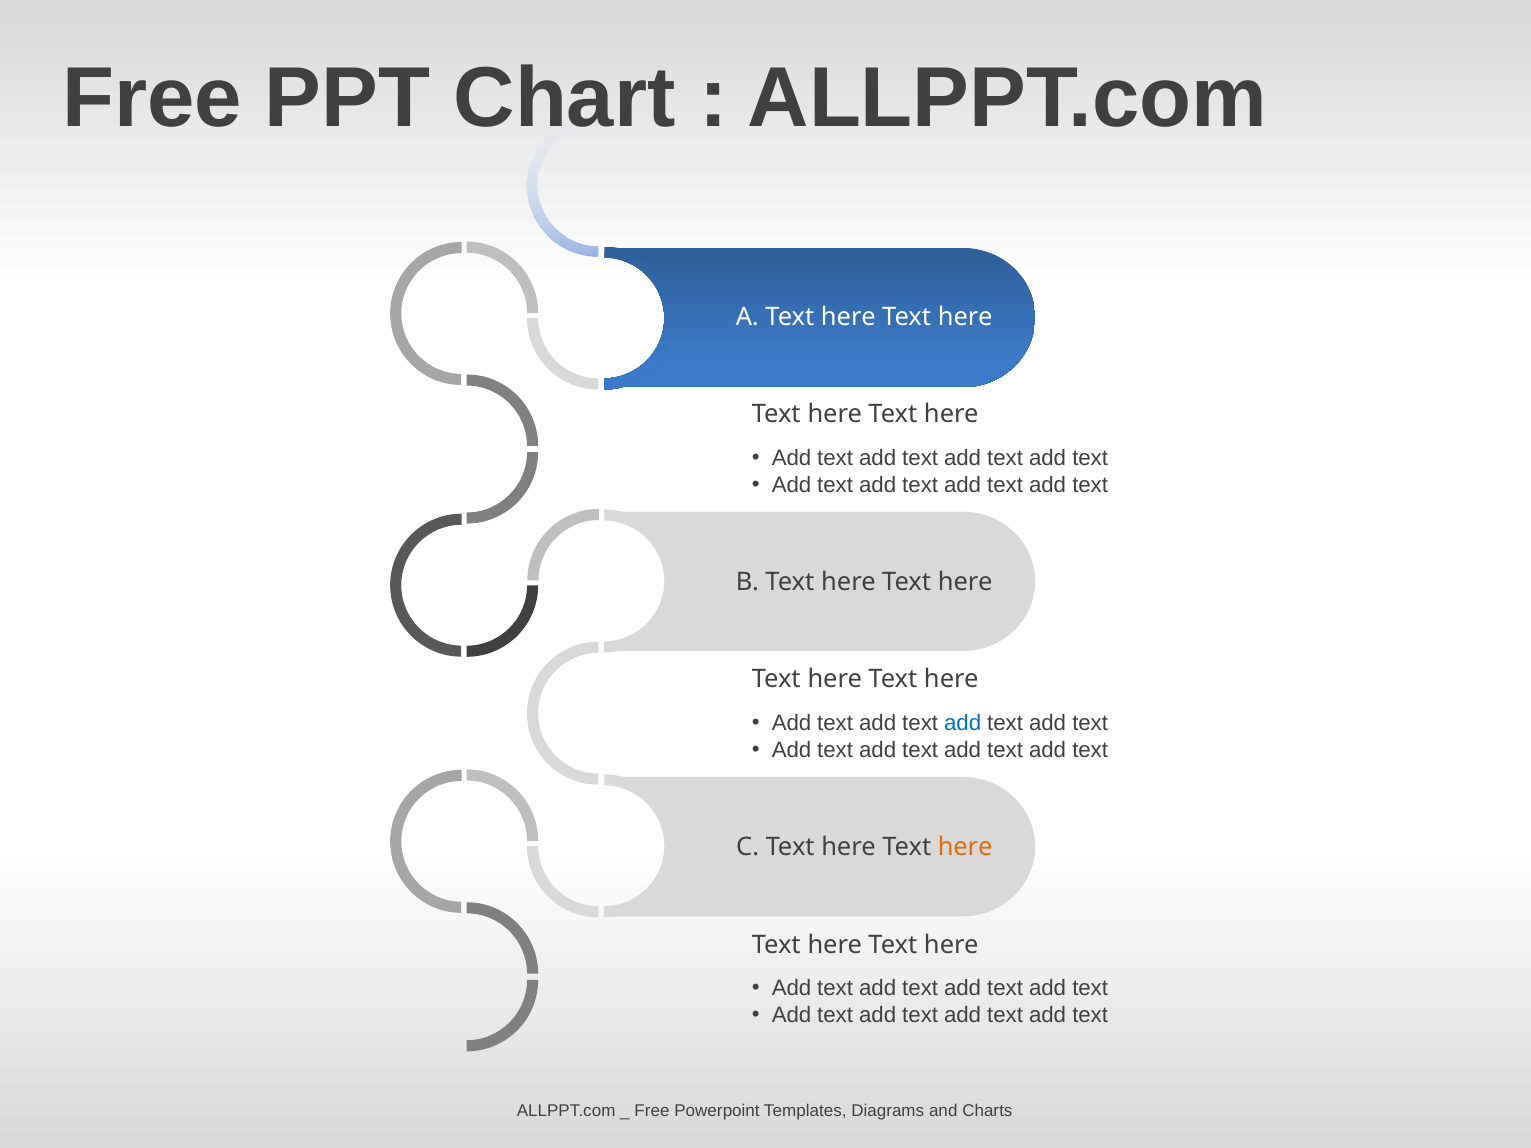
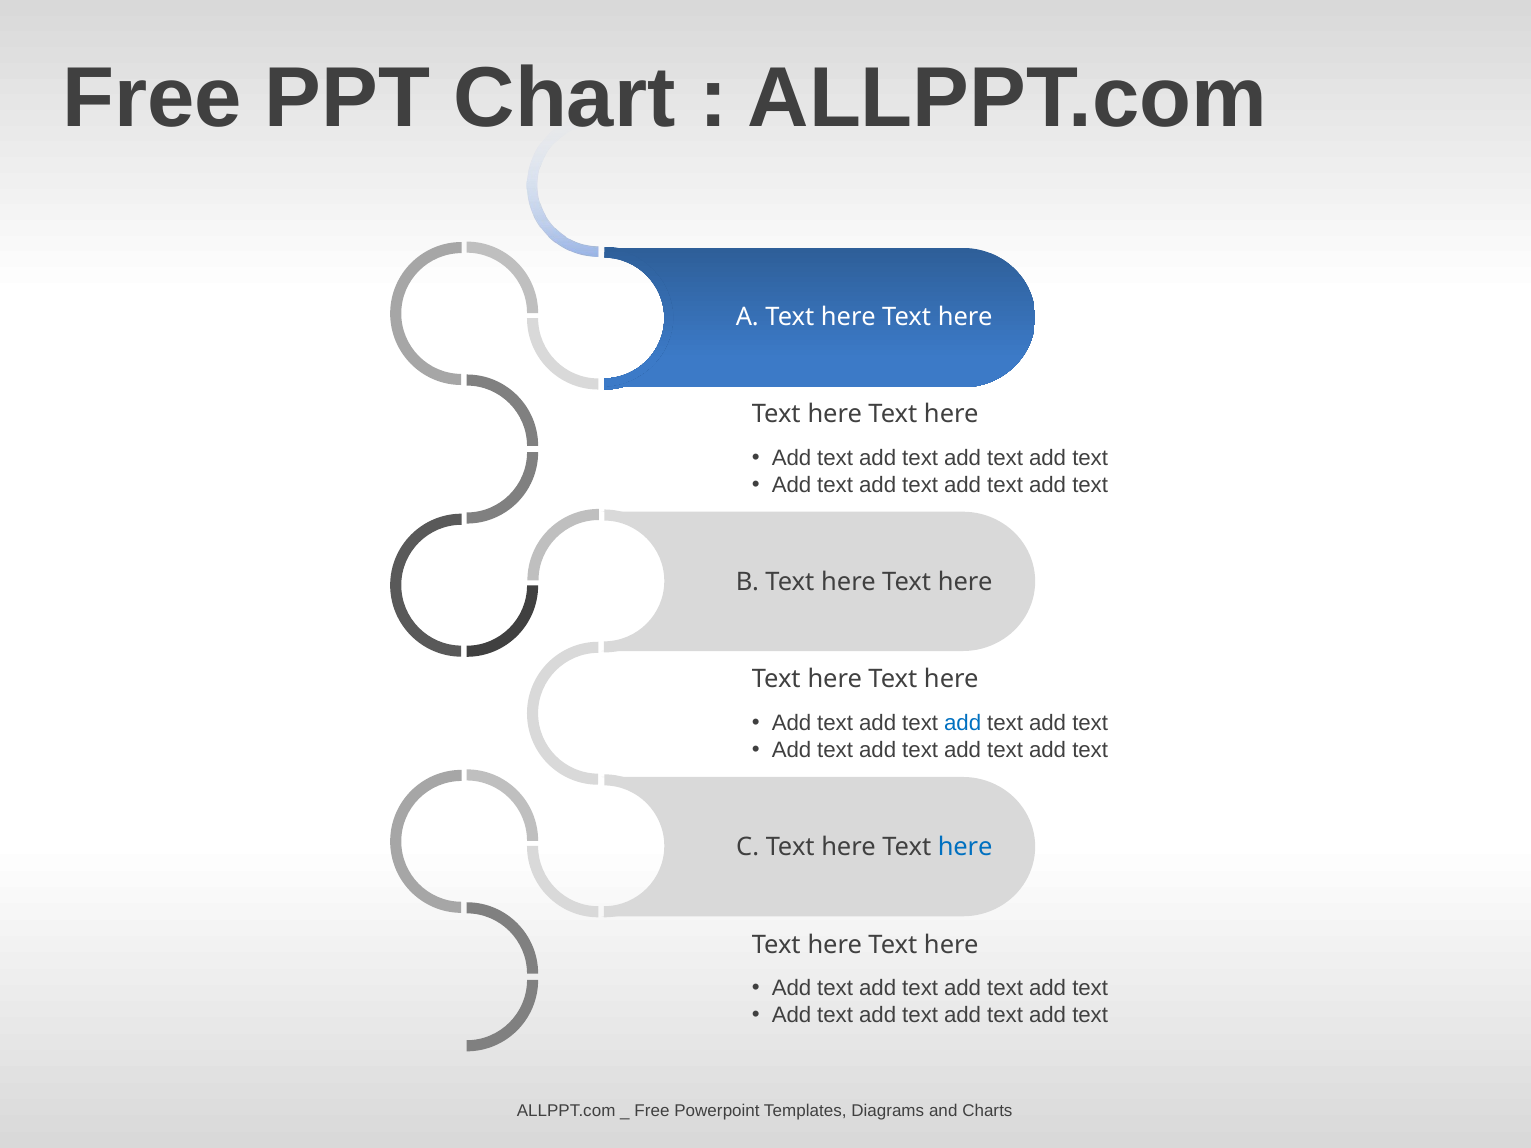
here at (965, 847) colour: orange -> blue
